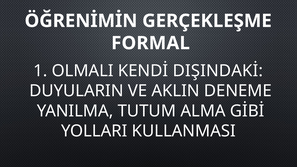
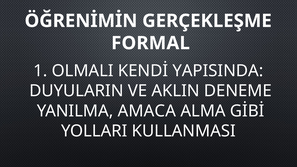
DIŞINDAKİ: DIŞINDAKİ -> YAPISINDA
TUTUM: TUTUM -> AMACA
